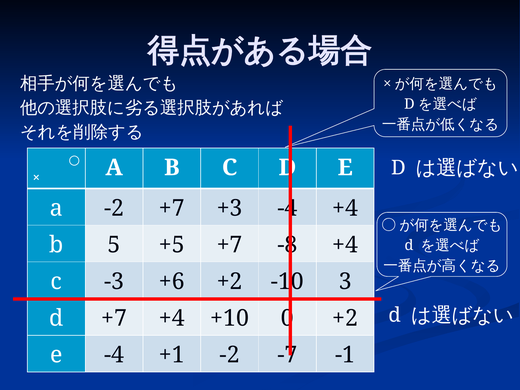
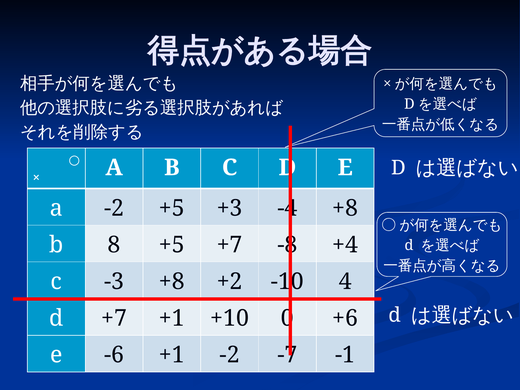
-2 +7: +7 -> +5
+4 at (345, 208): +4 -> +8
5: 5 -> 8
-3 +6: +6 -> +8
3: 3 -> 4
+7 +4: +4 -> +1
+2 at (345, 318): +2 -> +6
e -4: -4 -> -6
